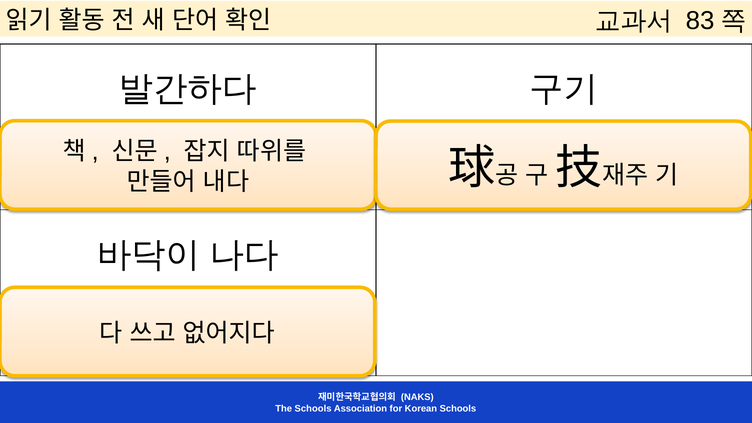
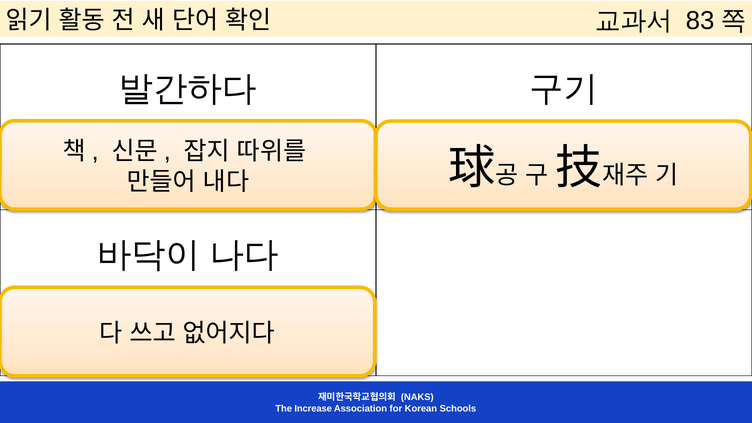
The Schools: Schools -> Increase
